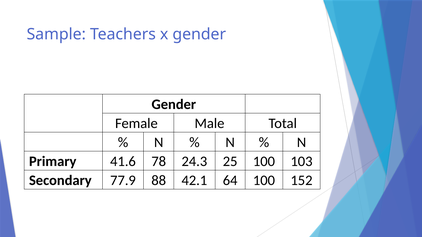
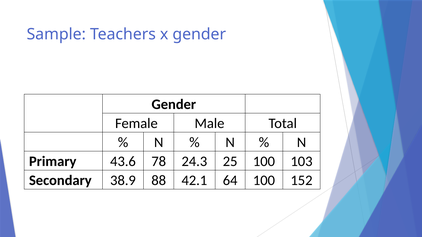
41.6: 41.6 -> 43.6
77.9: 77.9 -> 38.9
